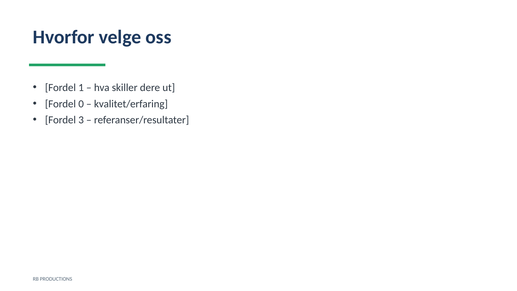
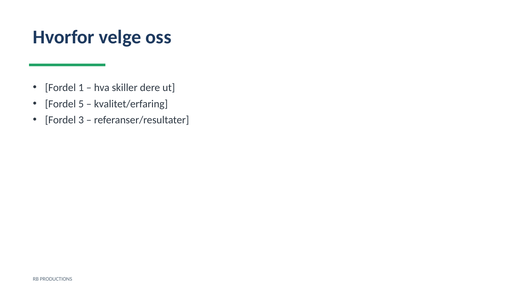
0: 0 -> 5
